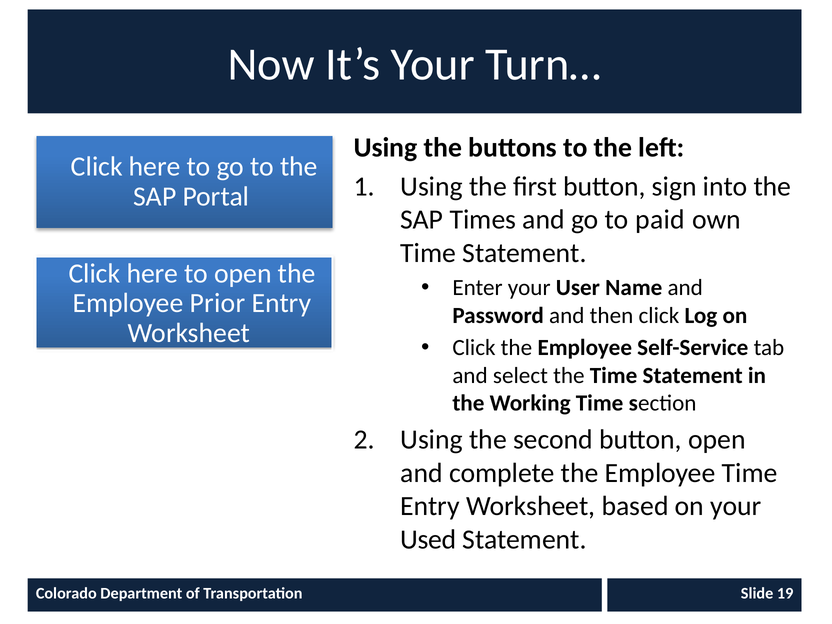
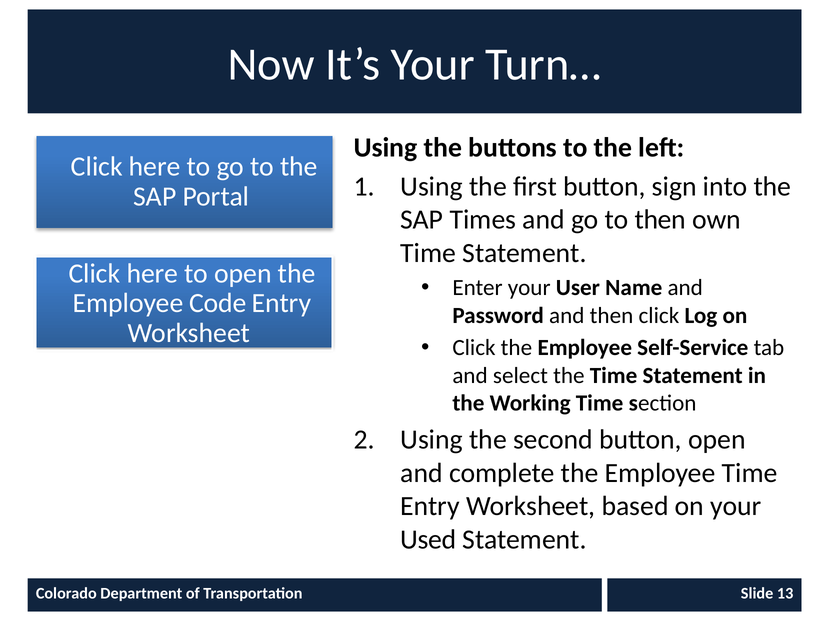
to paid: paid -> then
Prior: Prior -> Code
19: 19 -> 13
